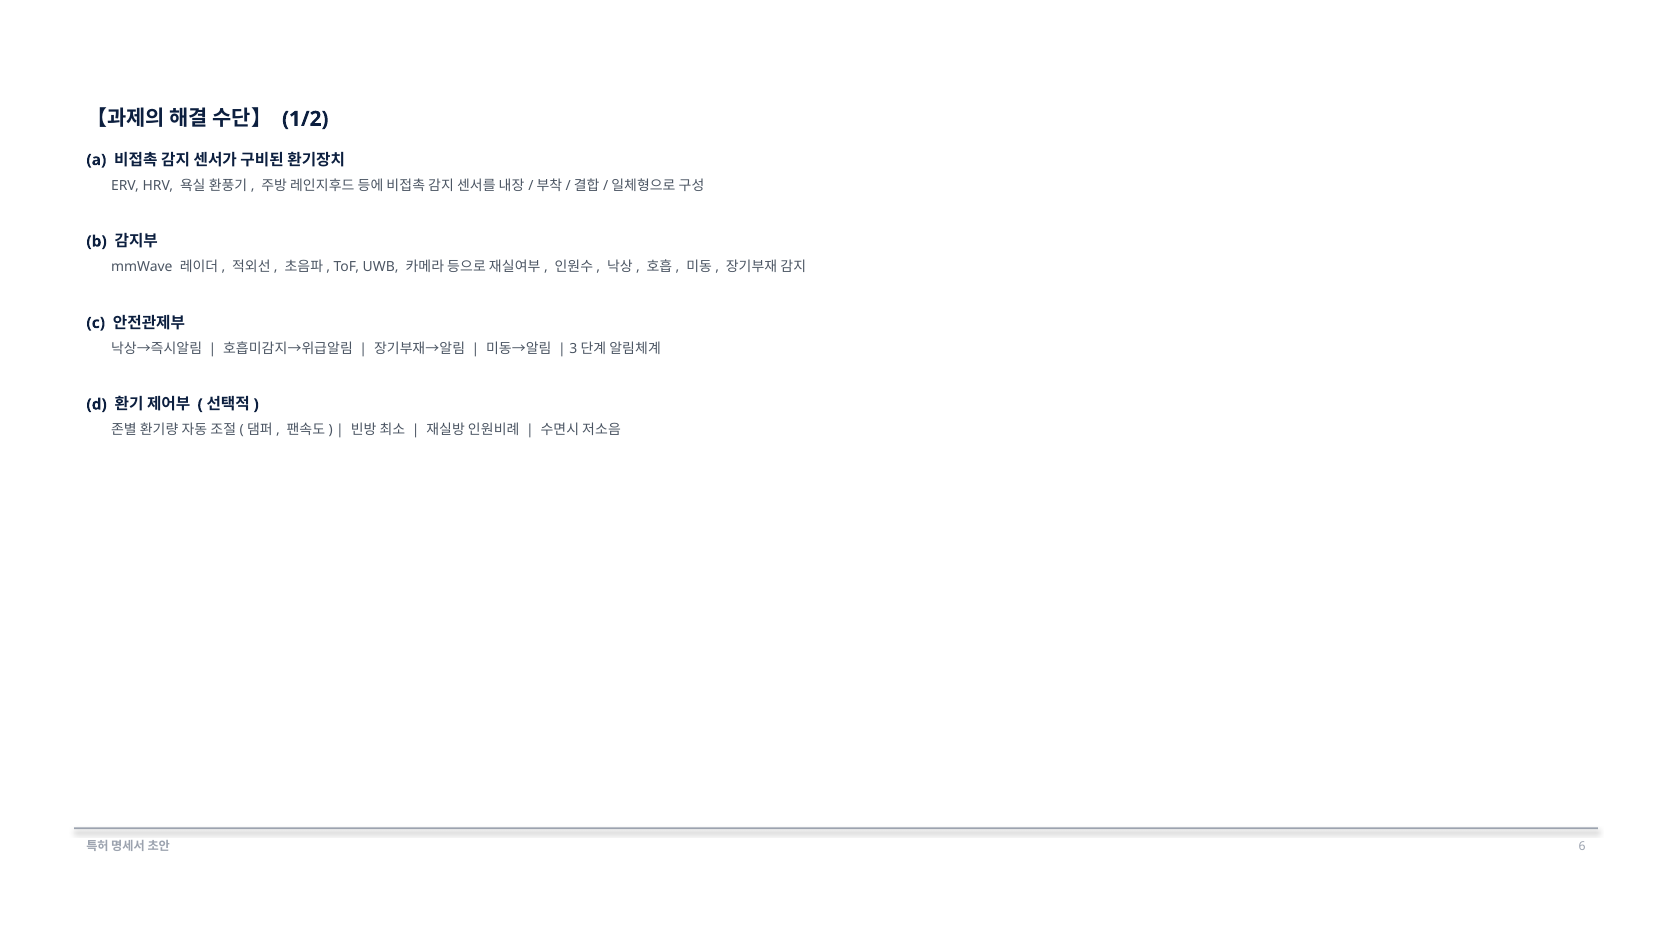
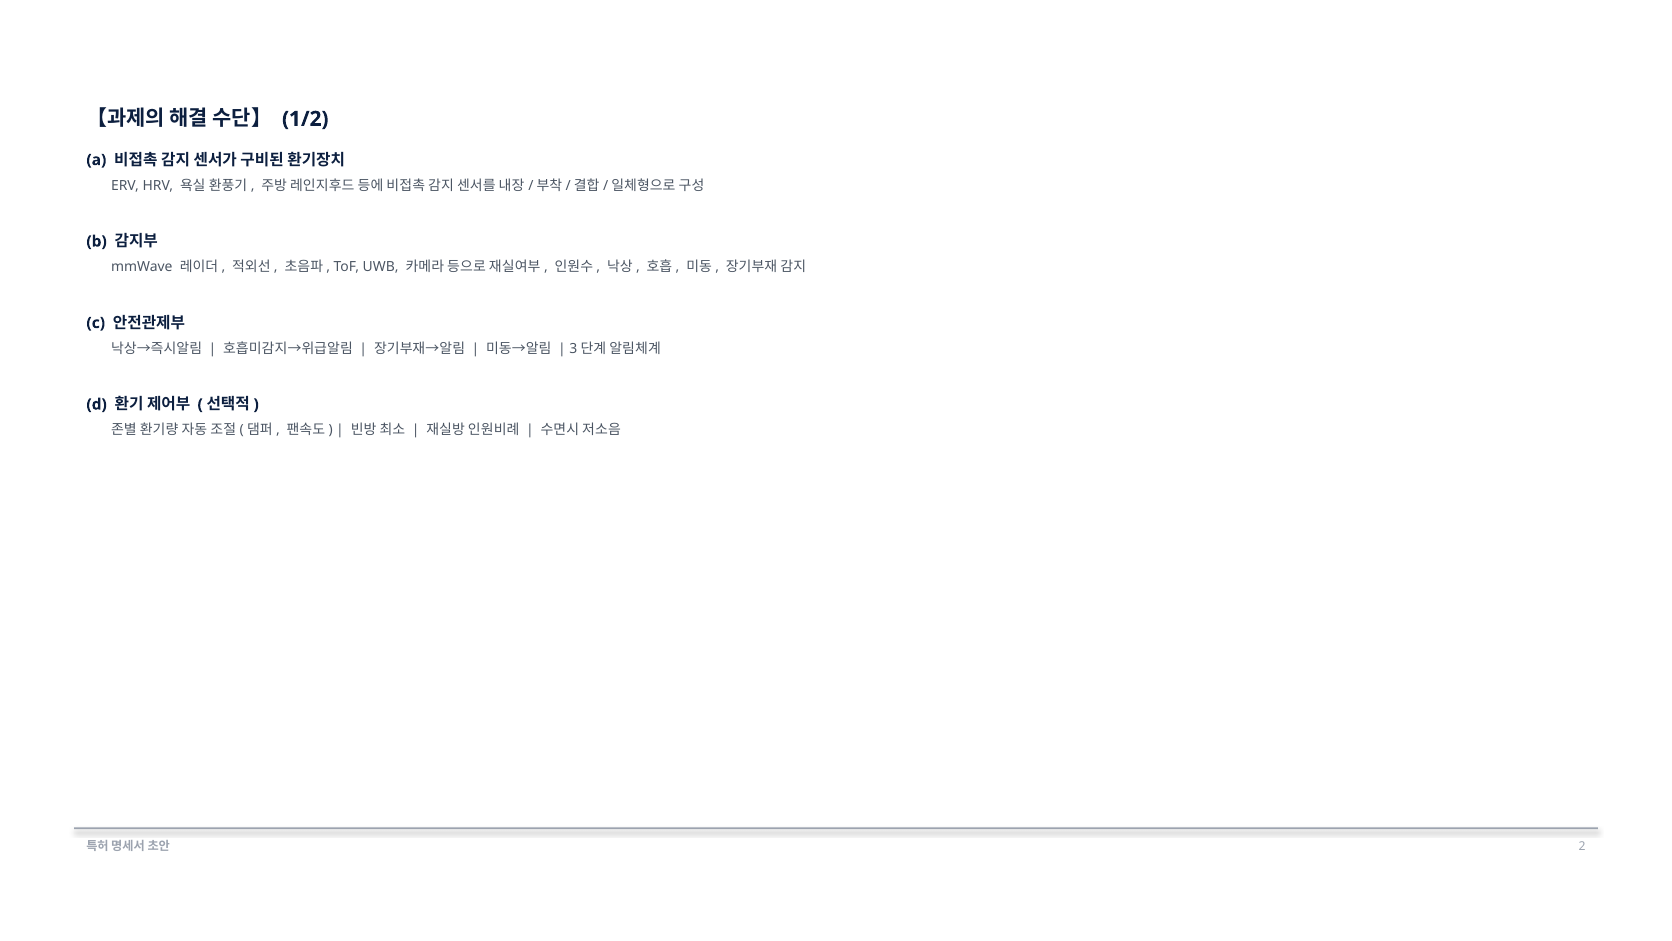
6: 6 -> 2
